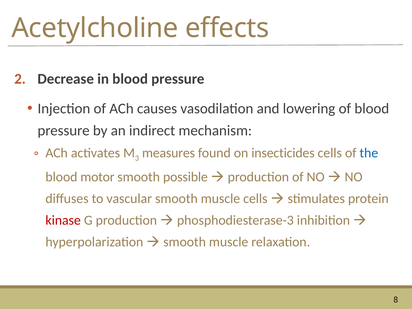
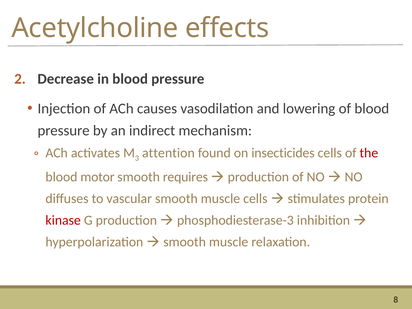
measures: measures -> attention
the colour: blue -> red
possible: possible -> requires
